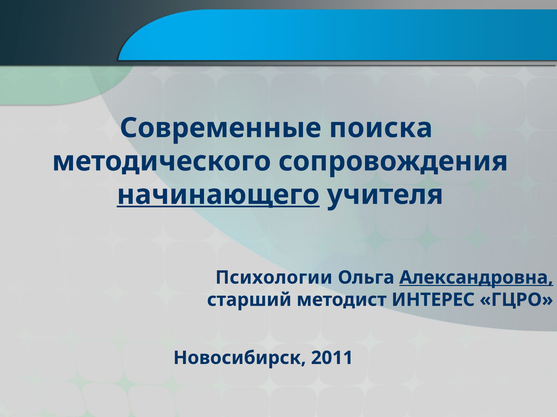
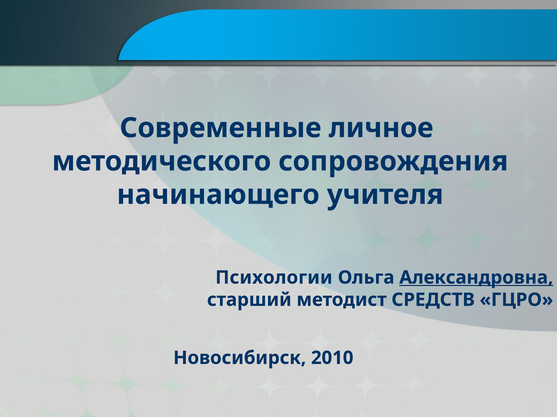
поиска: поиска -> личное
начинающего underline: present -> none
ИНТЕРЕС: ИНТЕРЕС -> СРЕДСТВ
2011: 2011 -> 2010
